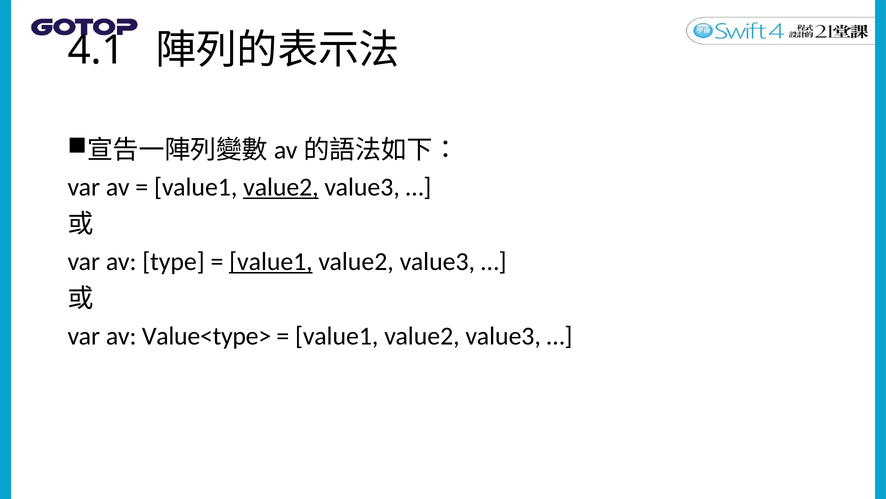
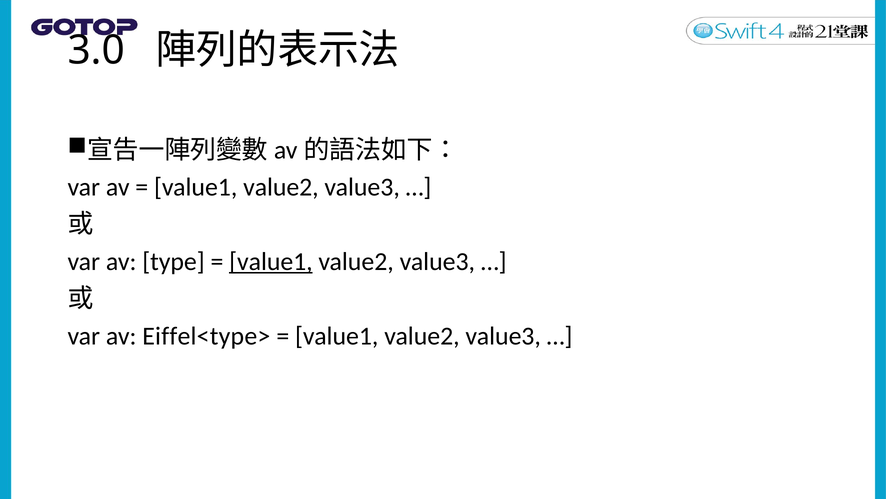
4.1: 4.1 -> 3.0
value2 at (281, 187) underline: present -> none
Value<type>: Value<type> -> Eiffel<type>
